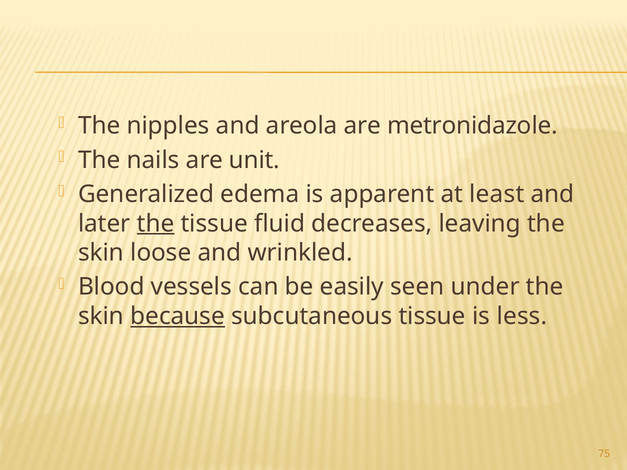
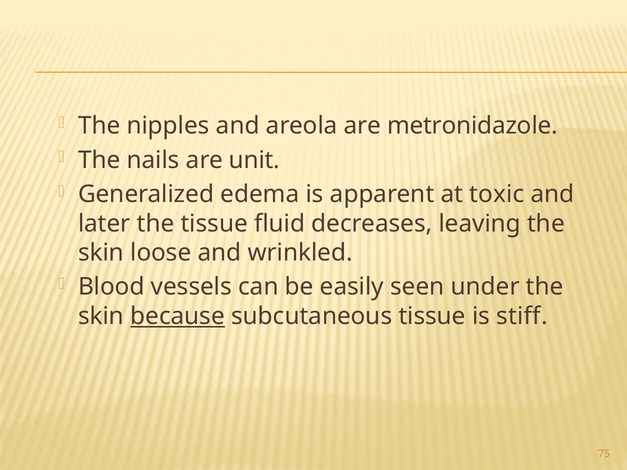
least: least -> toxic
the at (156, 224) underline: present -> none
less: less -> stiff
